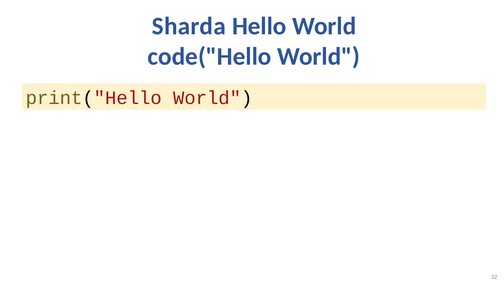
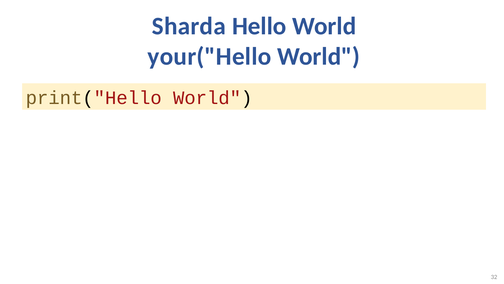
code("Hello: code("Hello -> your("Hello
